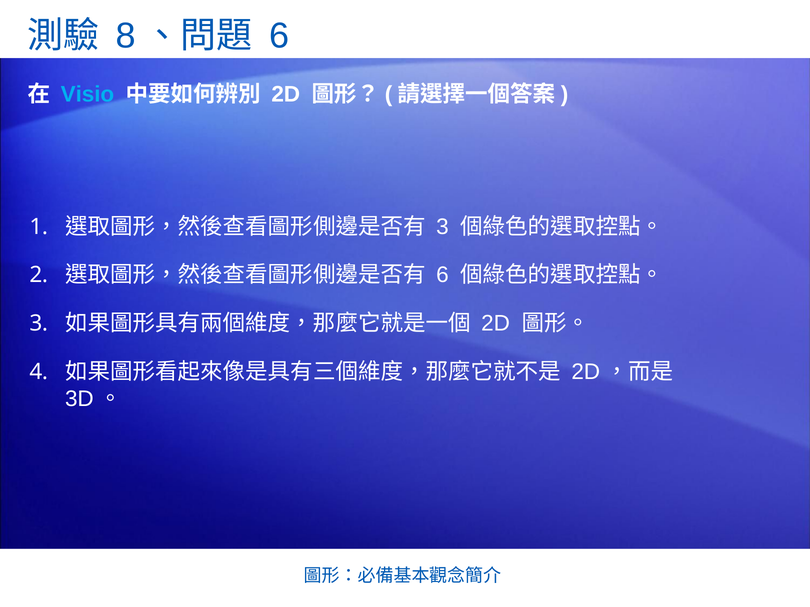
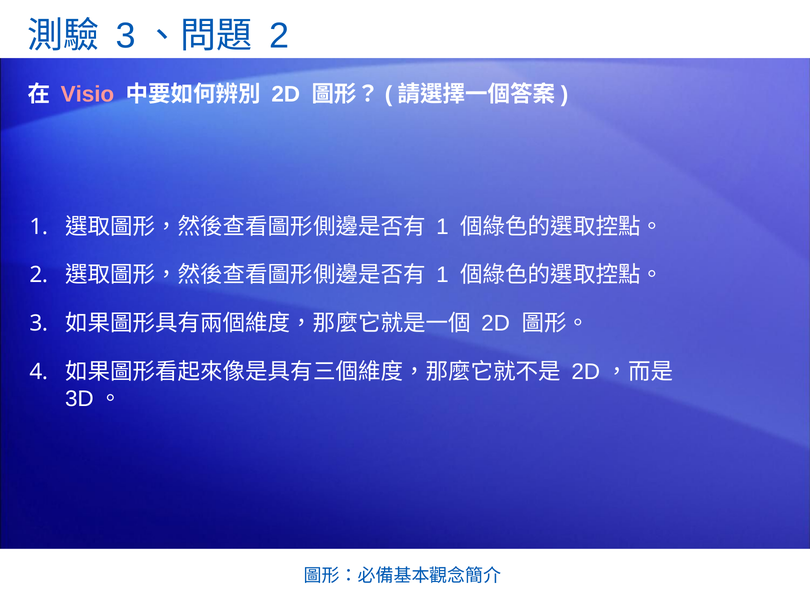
8 at (126, 36): 8 -> 3
6 at (279, 36): 6 -> 2
Visio colour: light blue -> pink
3 at (442, 227): 3 -> 1
6 at (442, 275): 6 -> 1
